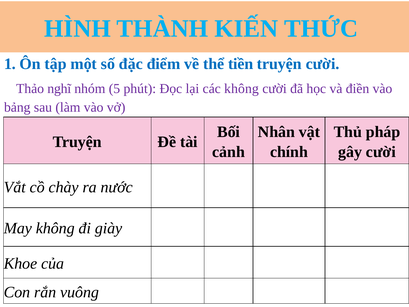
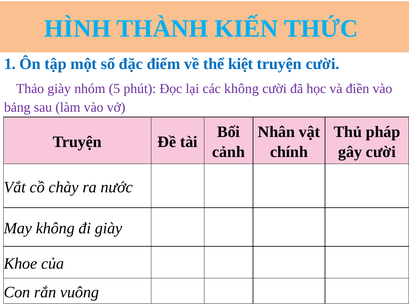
tiền: tiền -> kiệt
Thảo nghĩ: nghĩ -> giày
